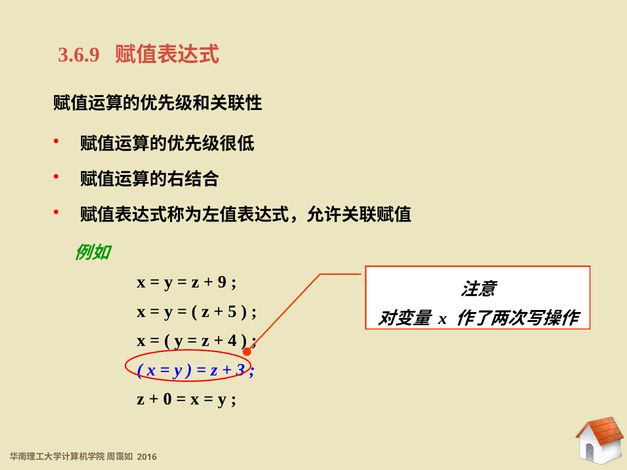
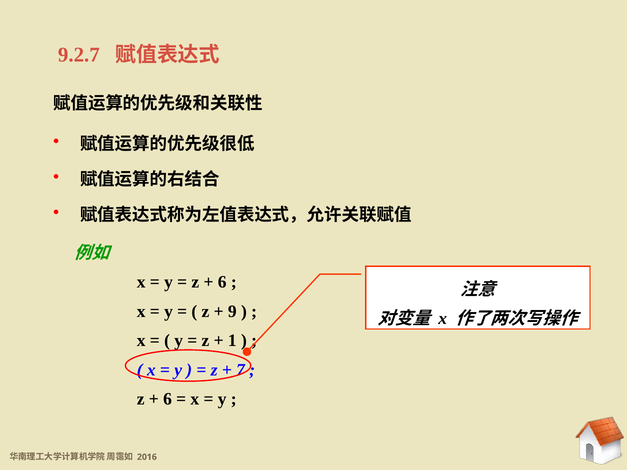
3.6.9: 3.6.9 -> 9.2.7
9 at (222, 282): 9 -> 6
5: 5 -> 9
4: 4 -> 1
3: 3 -> 7
0 at (167, 399): 0 -> 6
